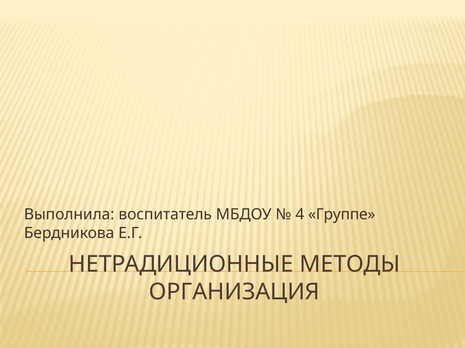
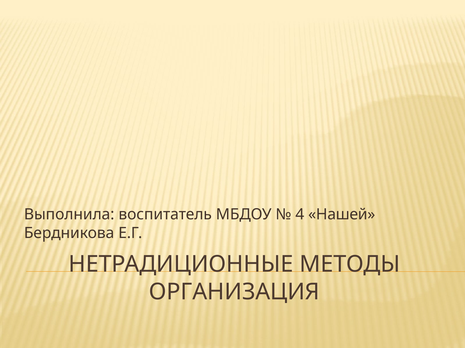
Группе: Группе -> Нашей
